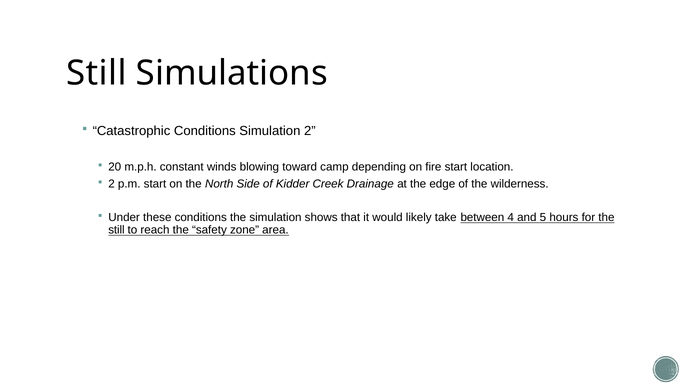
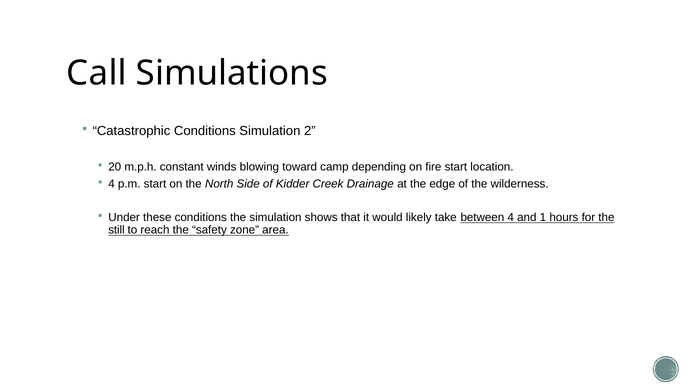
Still at (97, 74): Still -> Call
2 at (112, 184): 2 -> 4
5: 5 -> 1
